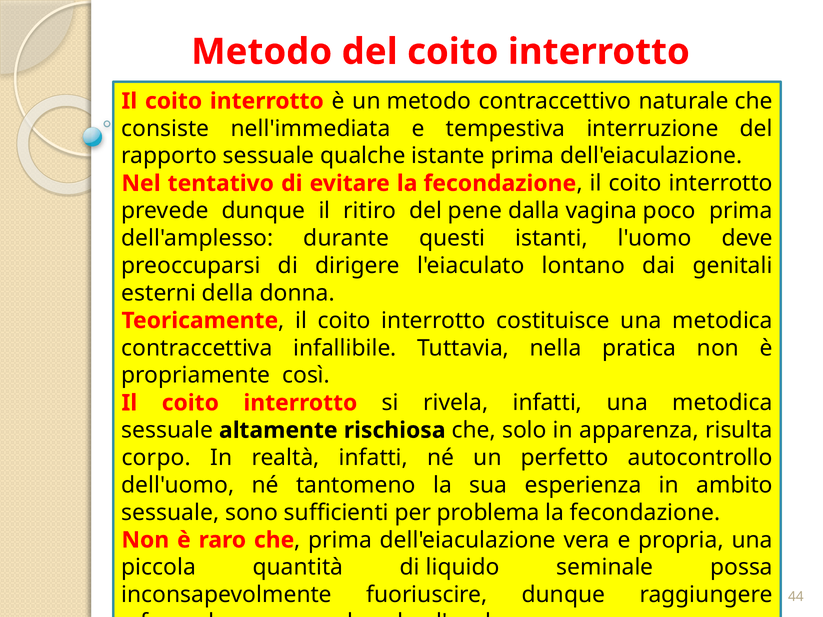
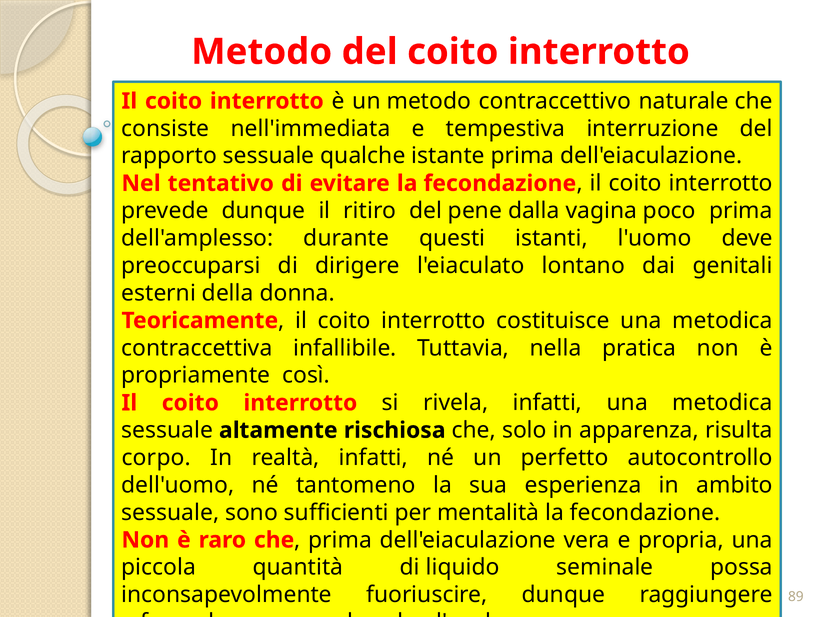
problema: problema -> mentalità
44: 44 -> 89
